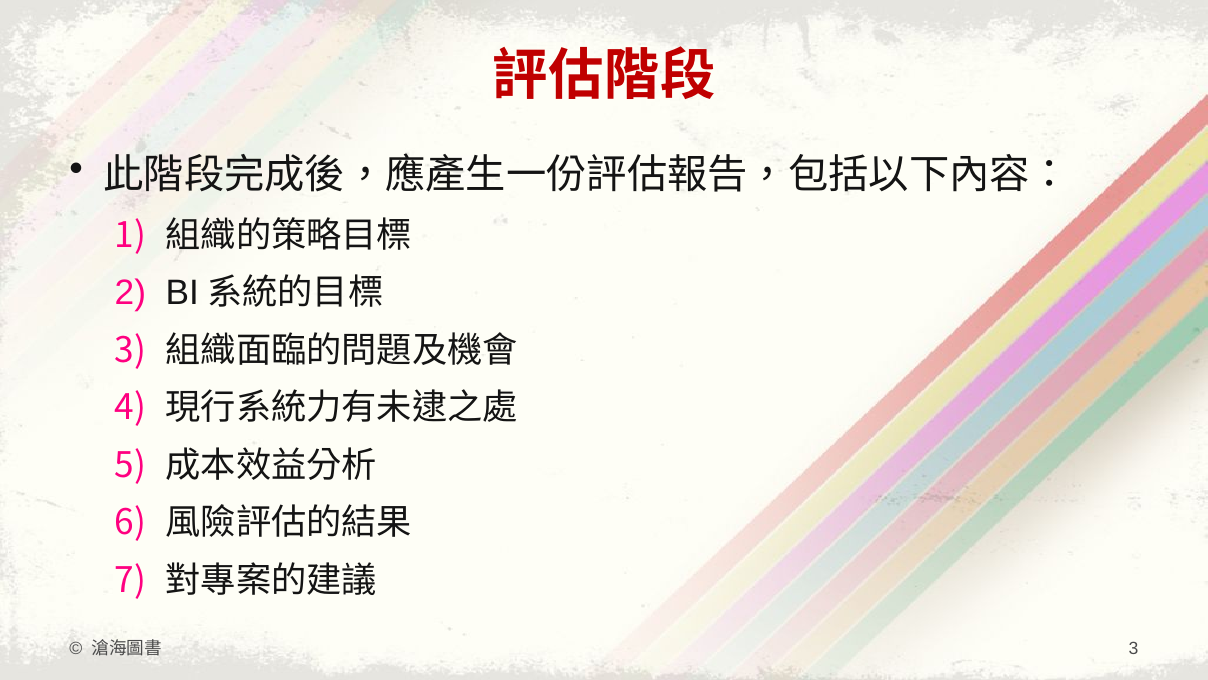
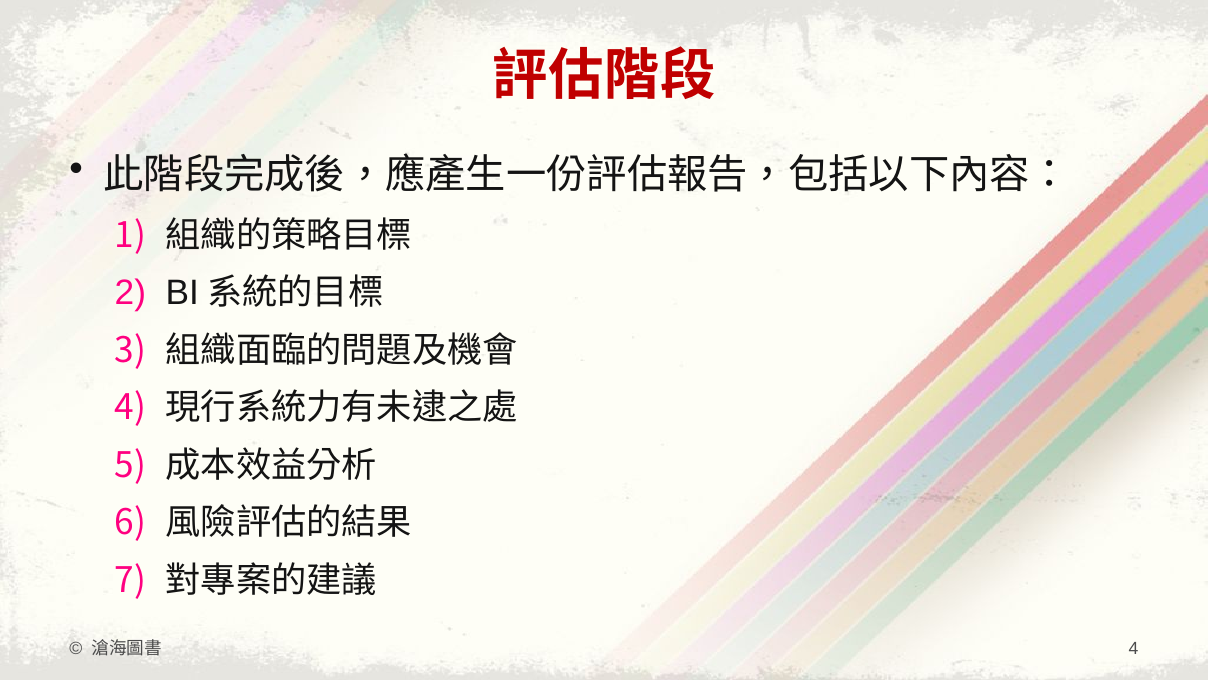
3 at (1134, 648): 3 -> 4
